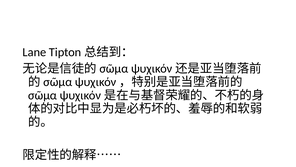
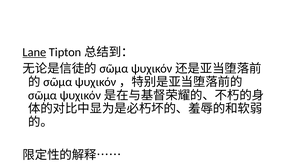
Lane underline: none -> present
